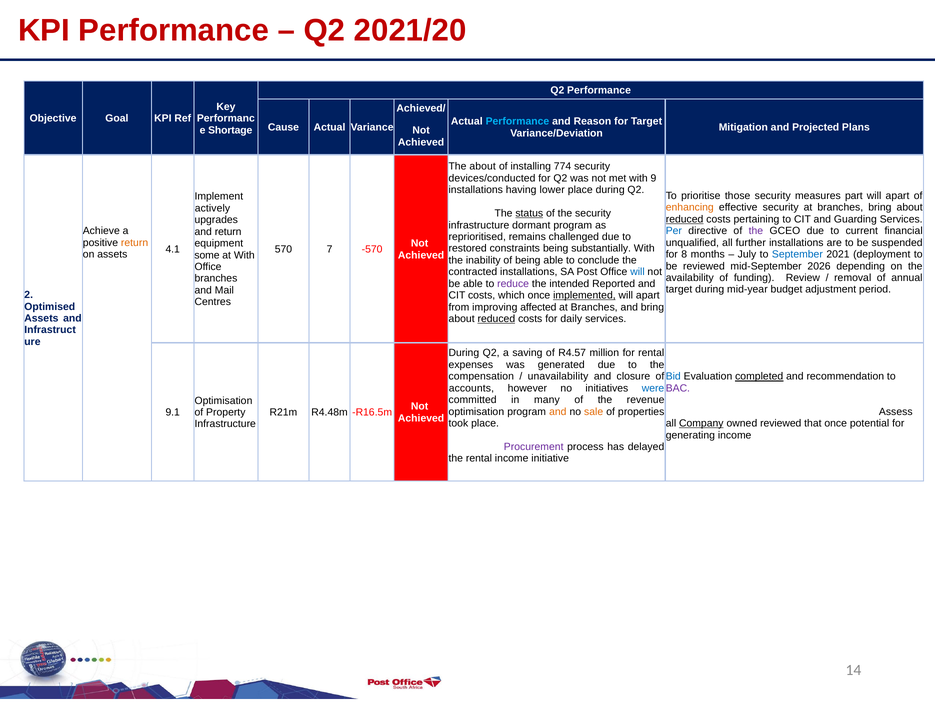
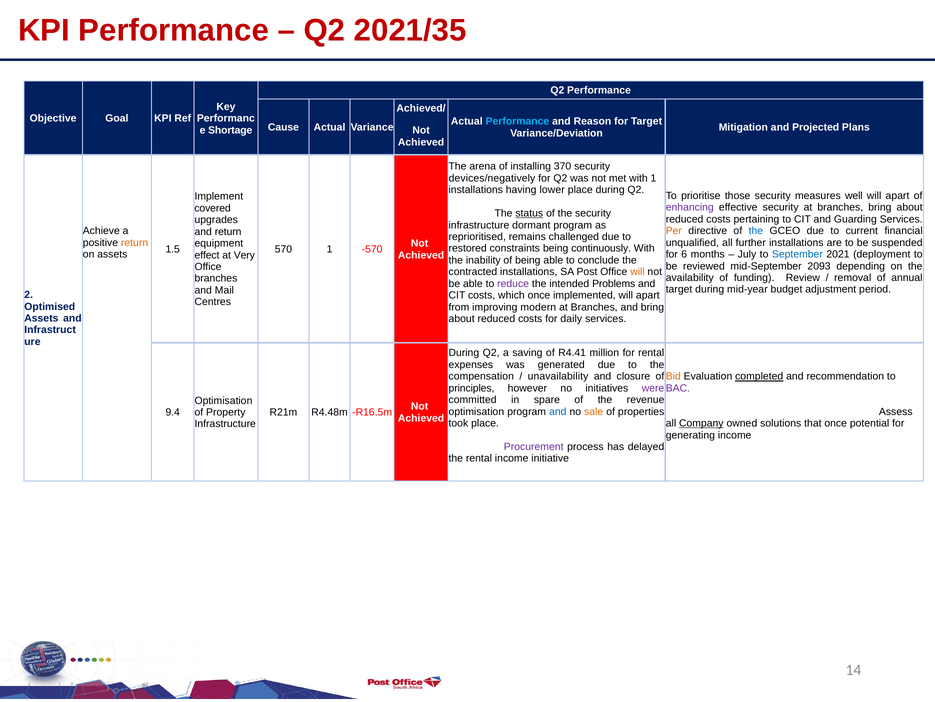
2021/20: 2021/20 -> 2021/35
The about: about -> arena
774: 774 -> 370
devices/conducted: devices/conducted -> devices/negatively
with 9: 9 -> 1
part: part -> well
enhancing colour: orange -> purple
actively: actively -> covered
reduced at (685, 219) underline: present -> none
Per colour: blue -> orange
the at (756, 231) colour: purple -> blue
substantially: substantially -> continuously
570 7: 7 -> 1
4.1: 4.1 -> 1.5
8: 8 -> 6
some: some -> effect
at With: With -> Very
2026: 2026 -> 2093
will at (637, 272) colour: blue -> orange
Reported: Reported -> Problems
implemented underline: present -> none
affected: affected -> modern
reduced at (496, 319) underline: present -> none
R4.57: R4.57 -> R4.41
Bid colour: blue -> orange
accounts: accounts -> principles
were colour: blue -> purple
many: many -> spare
and at (558, 411) colour: orange -> blue
9.1: 9.1 -> 9.4
owned reviewed: reviewed -> solutions
